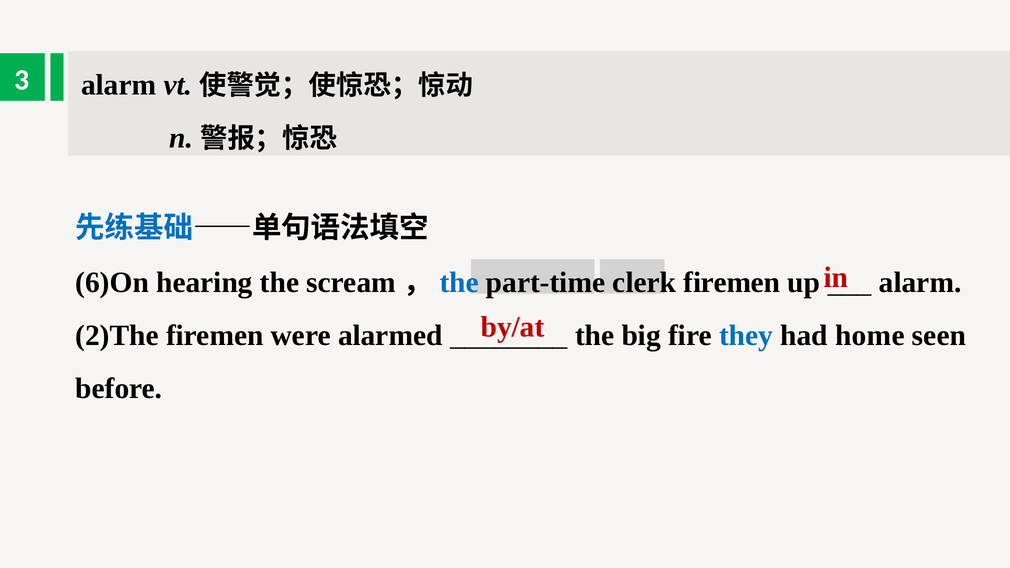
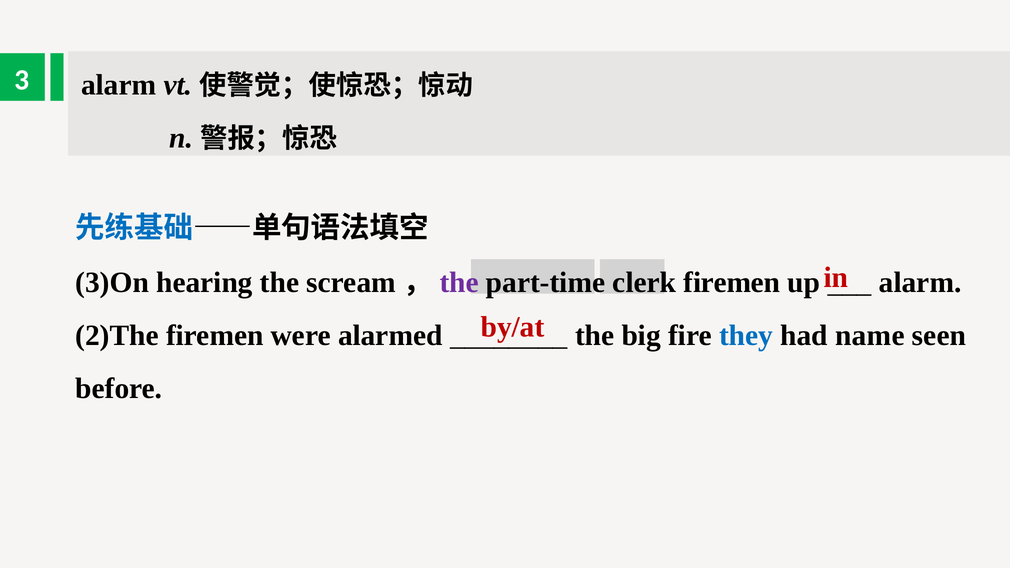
6)On: 6)On -> 3)On
the at (459, 283) colour: blue -> purple
home: home -> name
